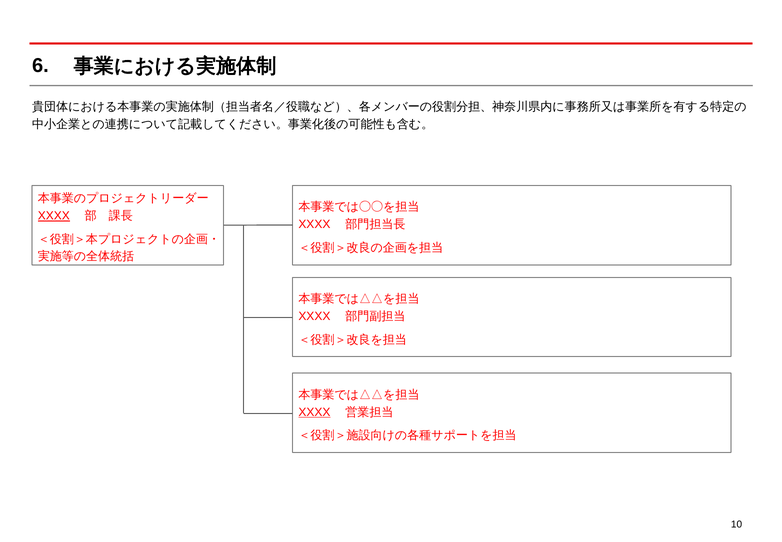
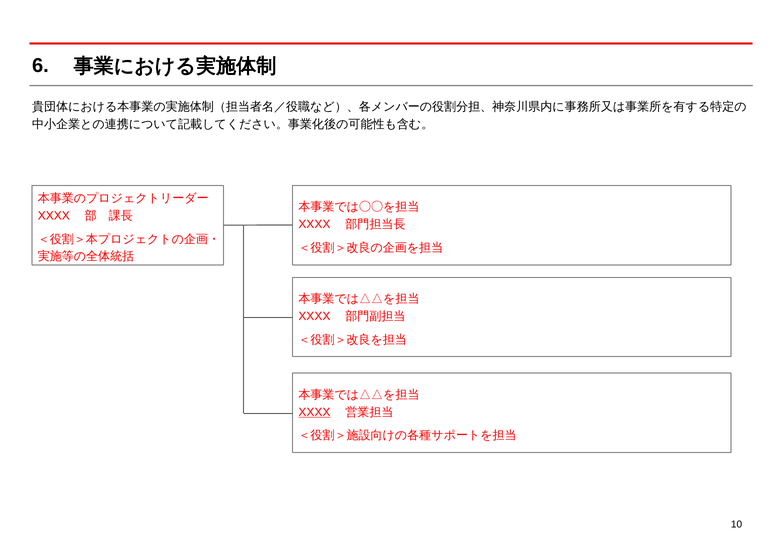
XXXX at (54, 215) underline: present -> none
